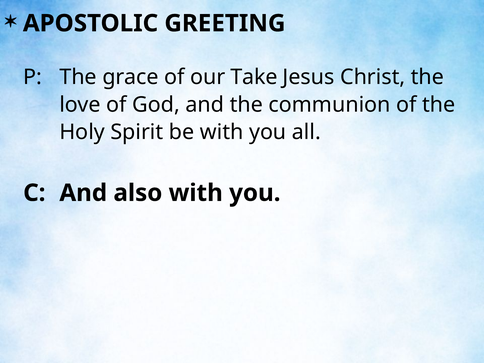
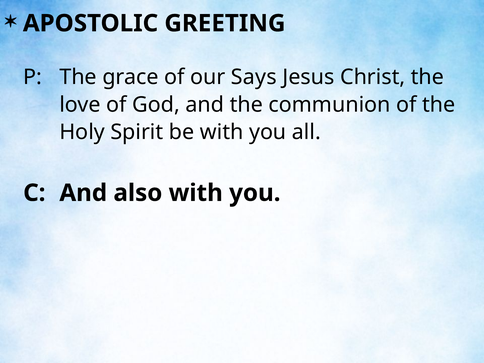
Take: Take -> Says
